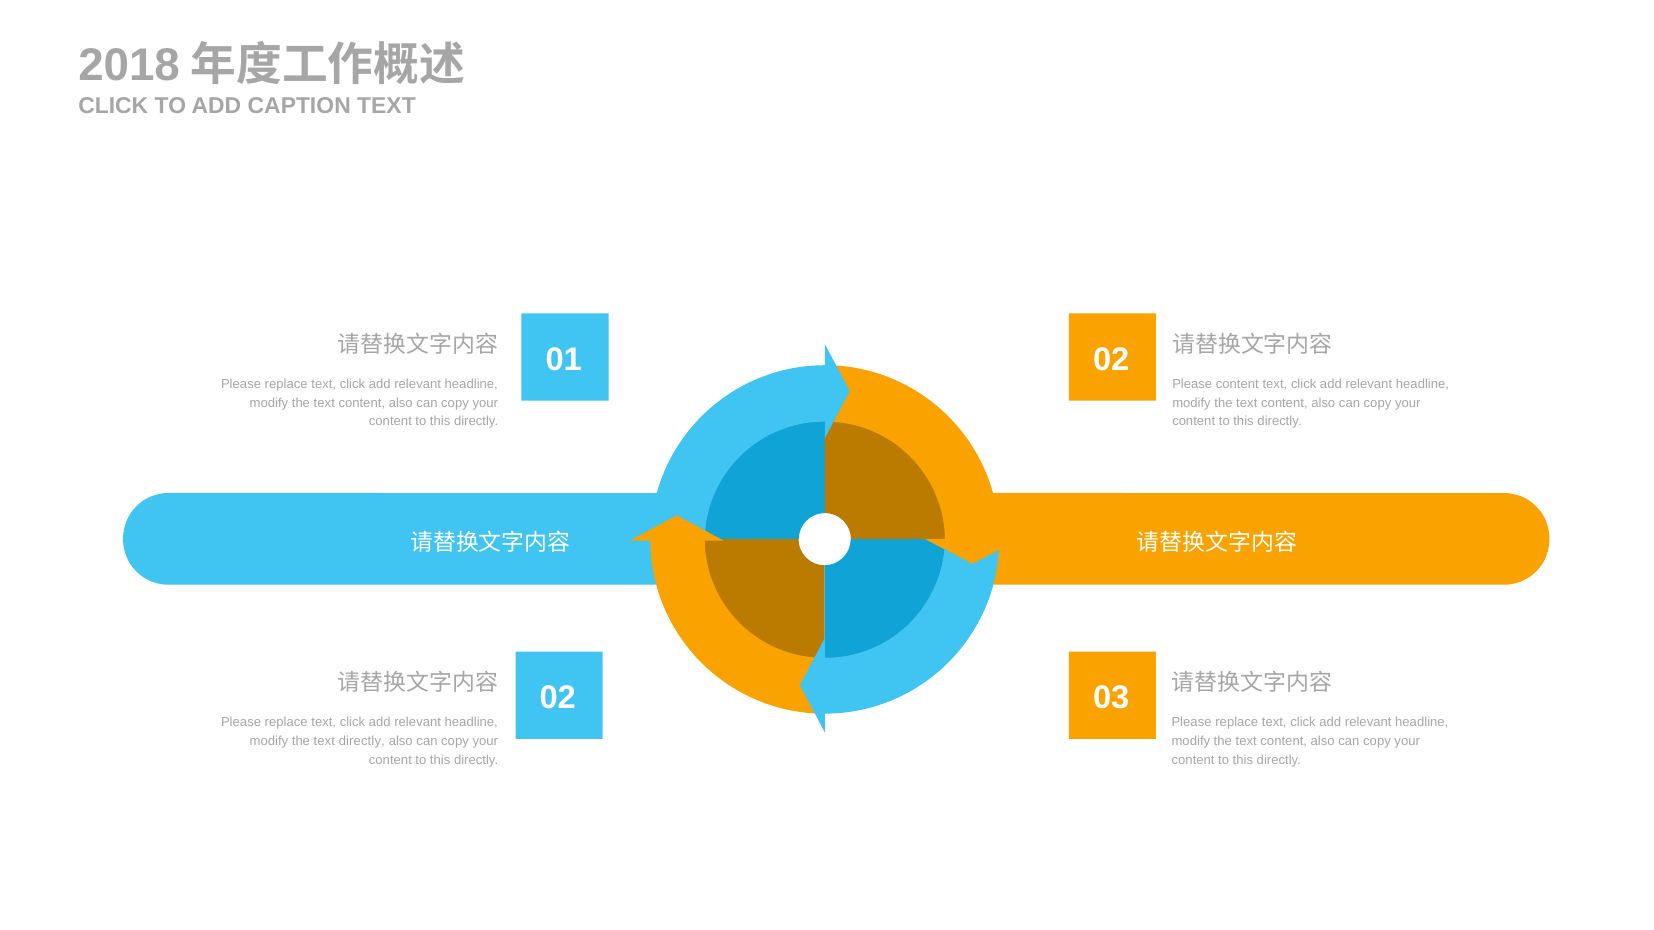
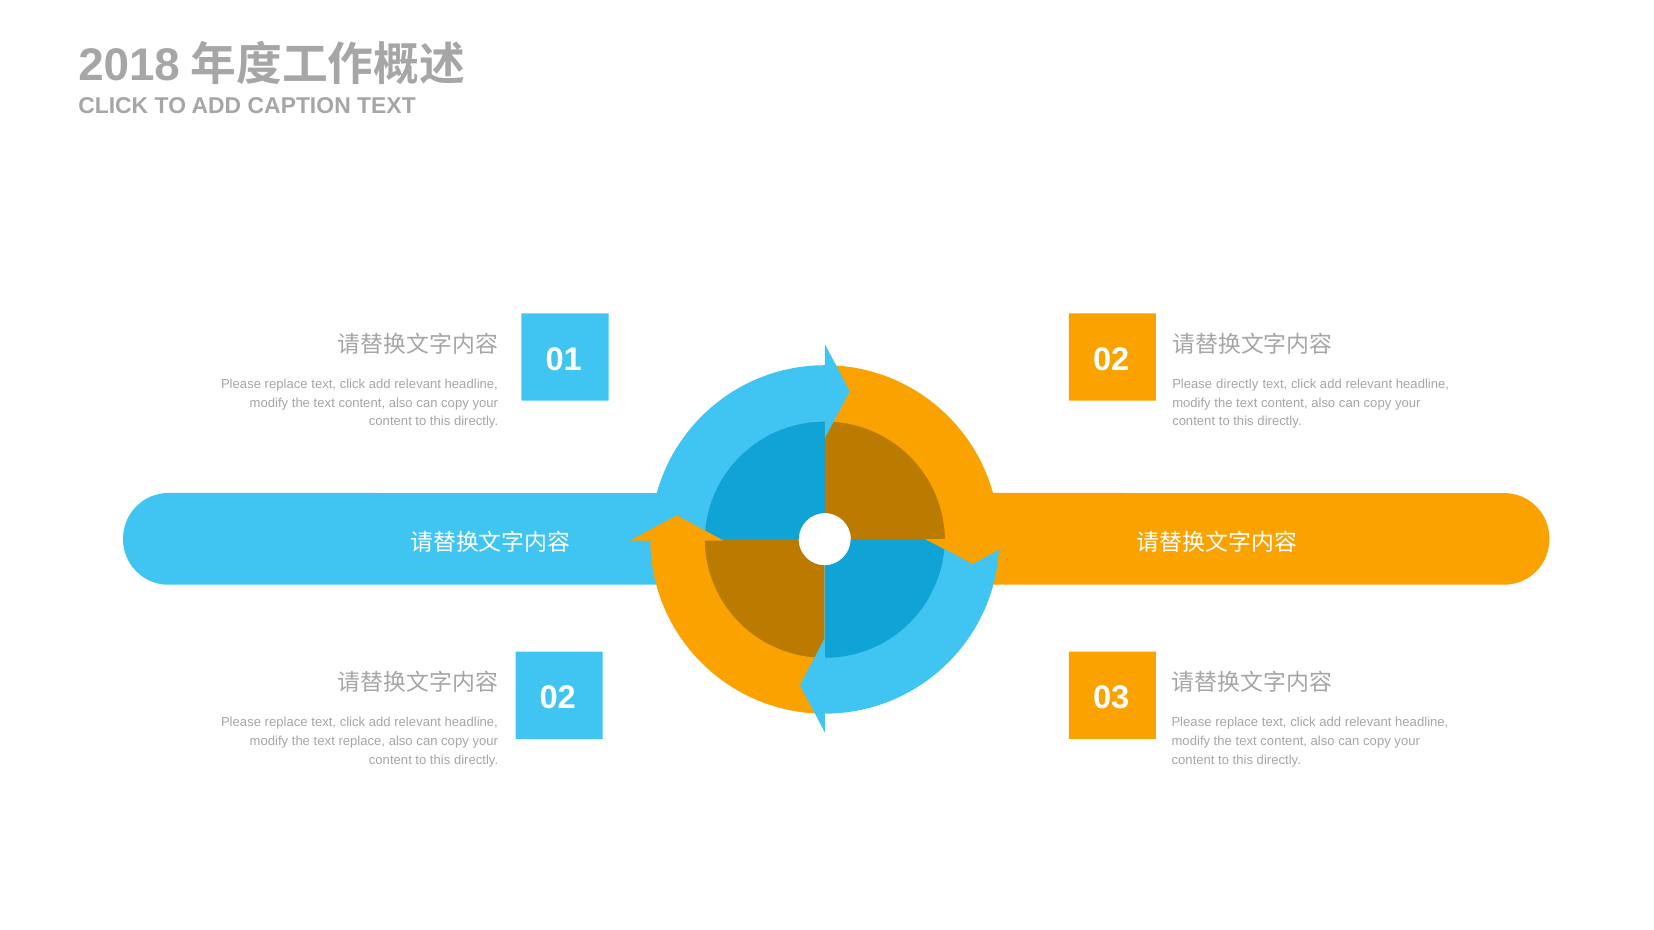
Please content: content -> directly
text directly: directly -> replace
